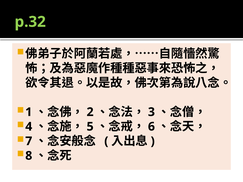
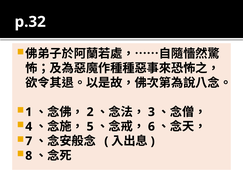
p.32 colour: light green -> white
